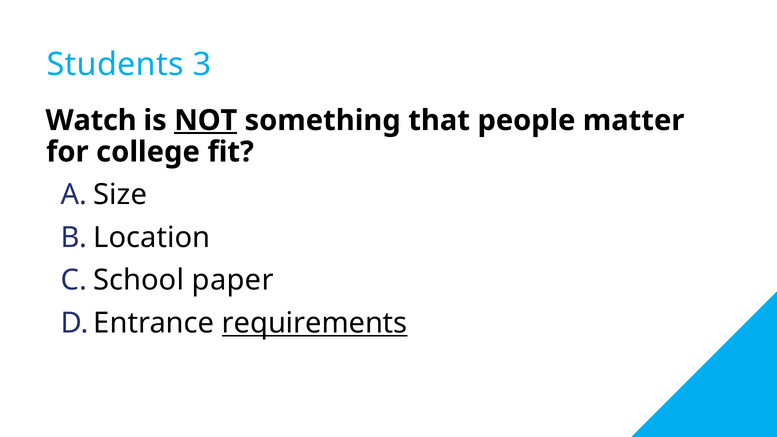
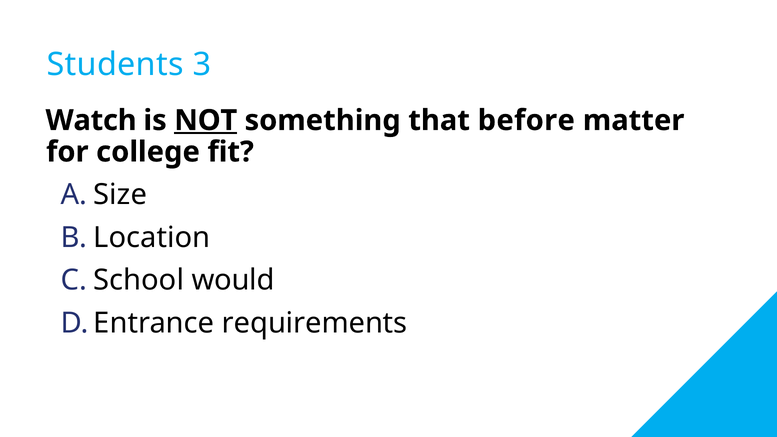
people: people -> before
paper: paper -> would
requirements underline: present -> none
